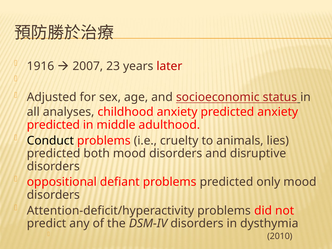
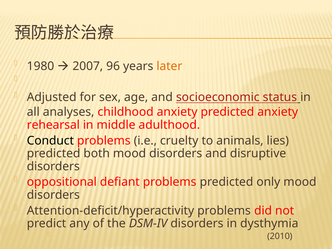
1916: 1916 -> 1980
23: 23 -> 96
later colour: red -> orange
predicted at (53, 125): predicted -> rehearsal
